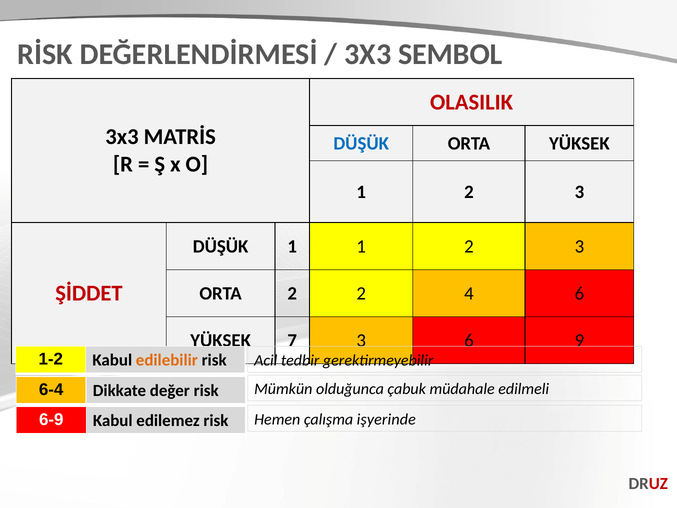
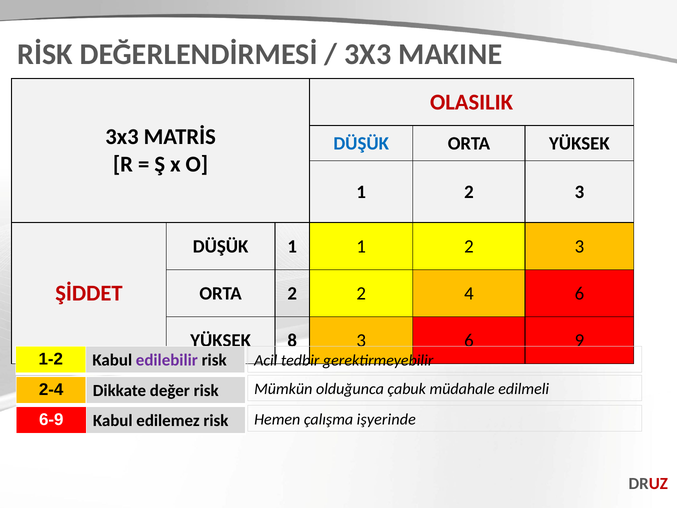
SEMBOL: SEMBOL -> MAKINE
7: 7 -> 8
edilebilir colour: orange -> purple
6-4: 6-4 -> 2-4
